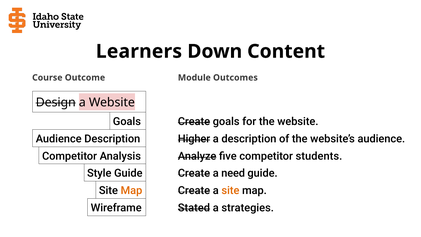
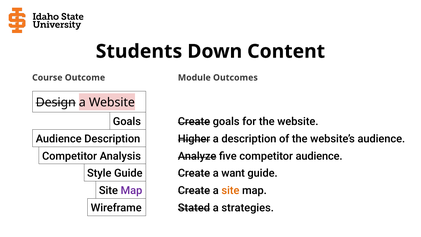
Learners: Learners -> Students
competitor students: students -> audience
need: need -> want
Map at (131, 190) colour: orange -> purple
